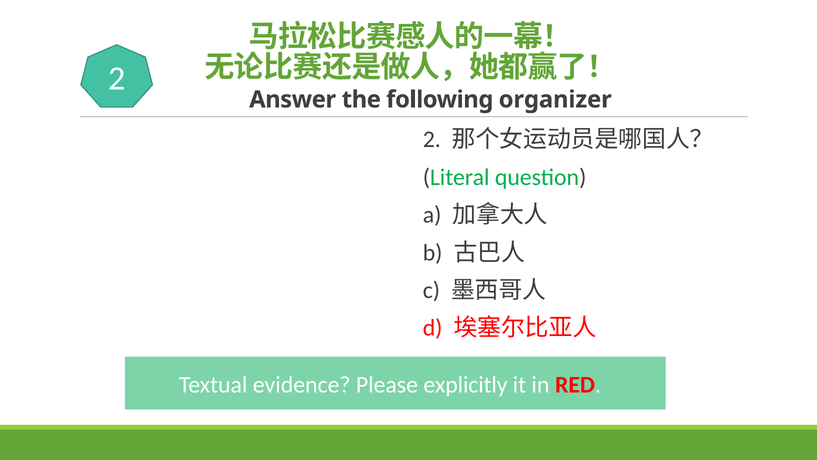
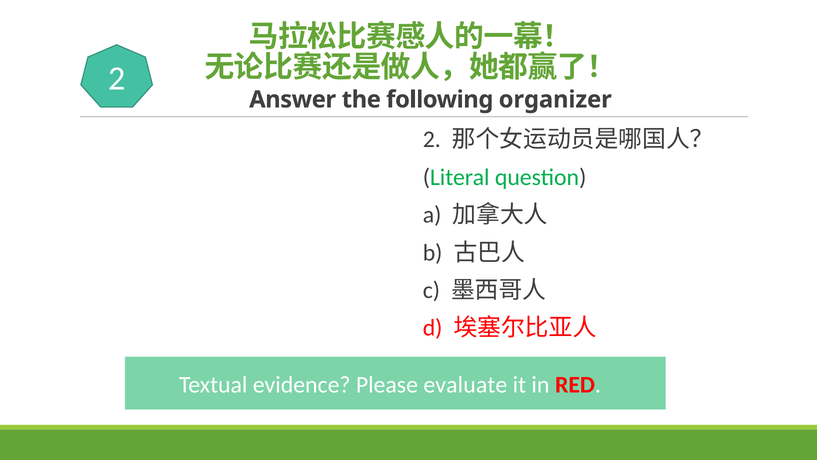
explicitly: explicitly -> evaluate
